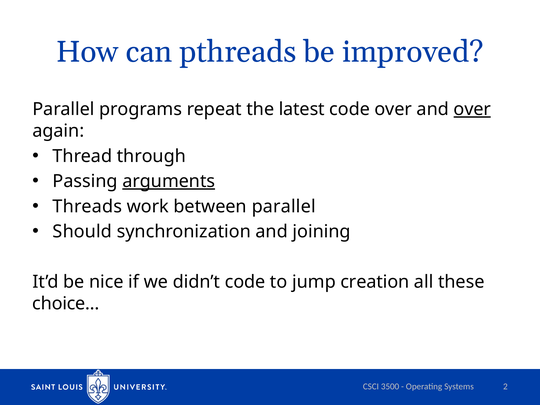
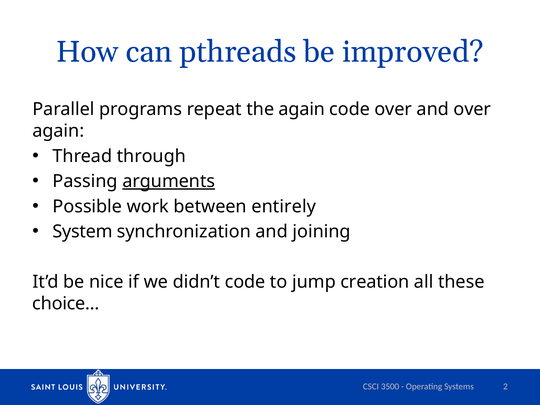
the latest: latest -> again
over at (472, 109) underline: present -> none
Threads: Threads -> Possible
between parallel: parallel -> entirely
Should: Should -> System
